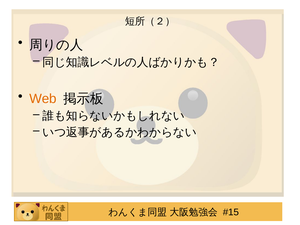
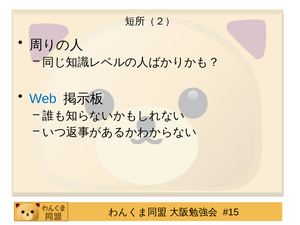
Web colour: orange -> blue
